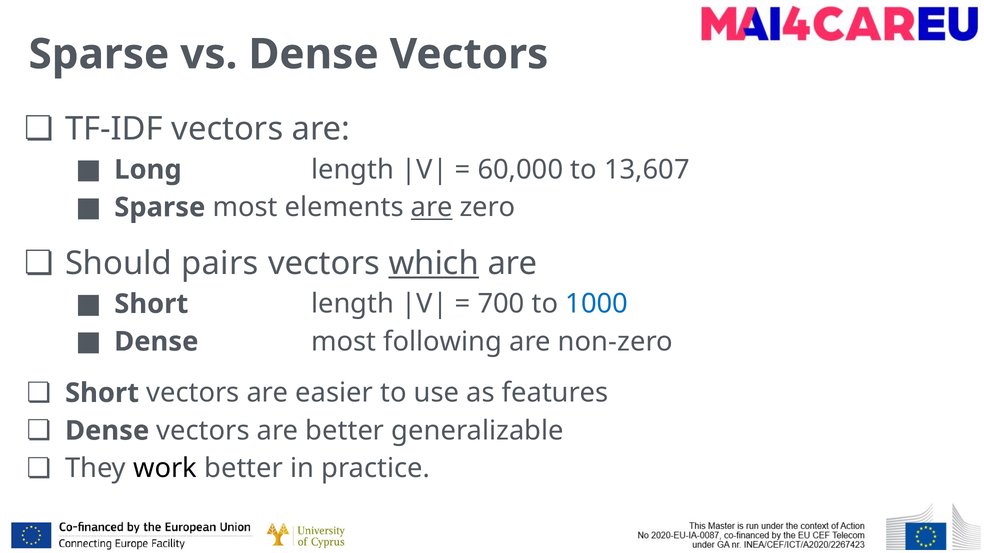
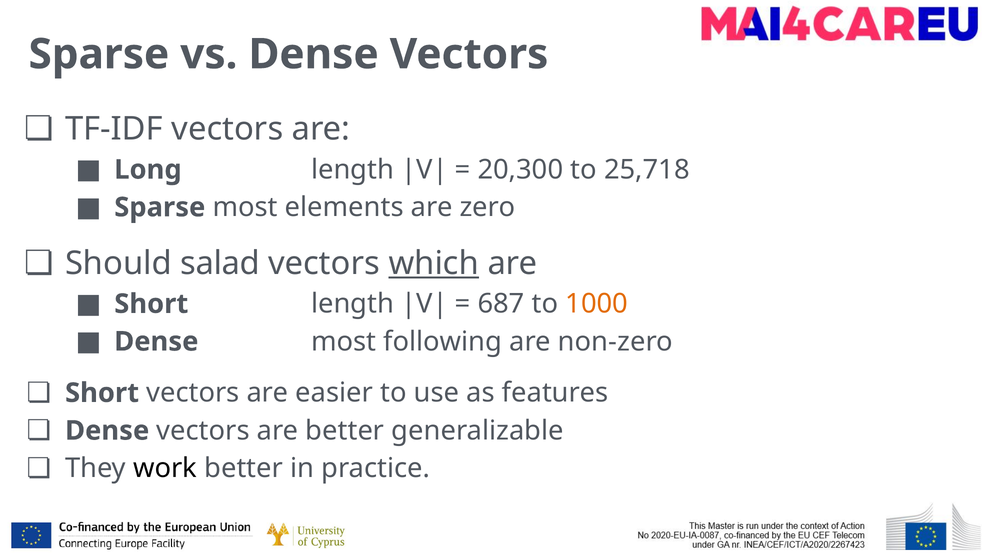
60,000: 60,000 -> 20,300
13,607: 13,607 -> 25,718
are at (432, 208) underline: present -> none
pairs: pairs -> salad
700: 700 -> 687
1000 colour: blue -> orange
